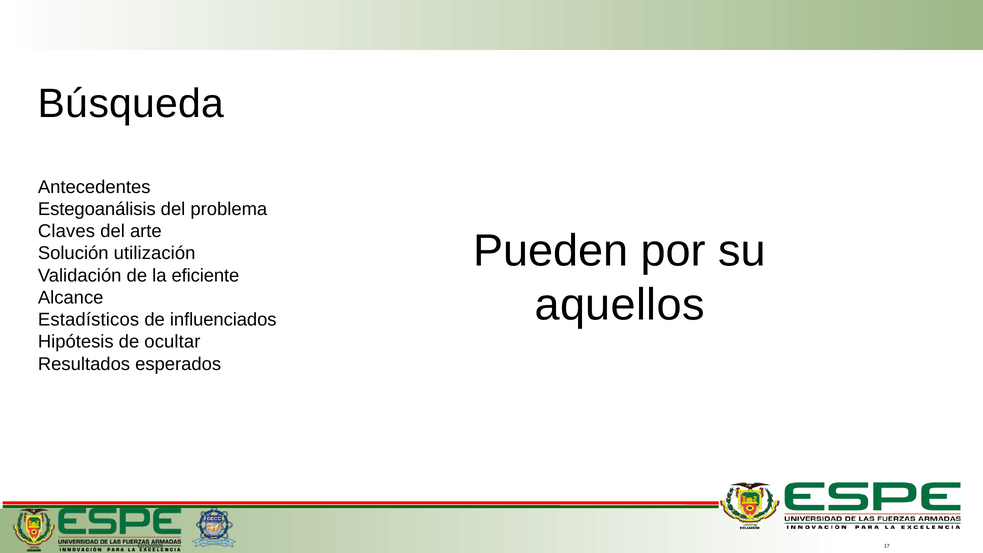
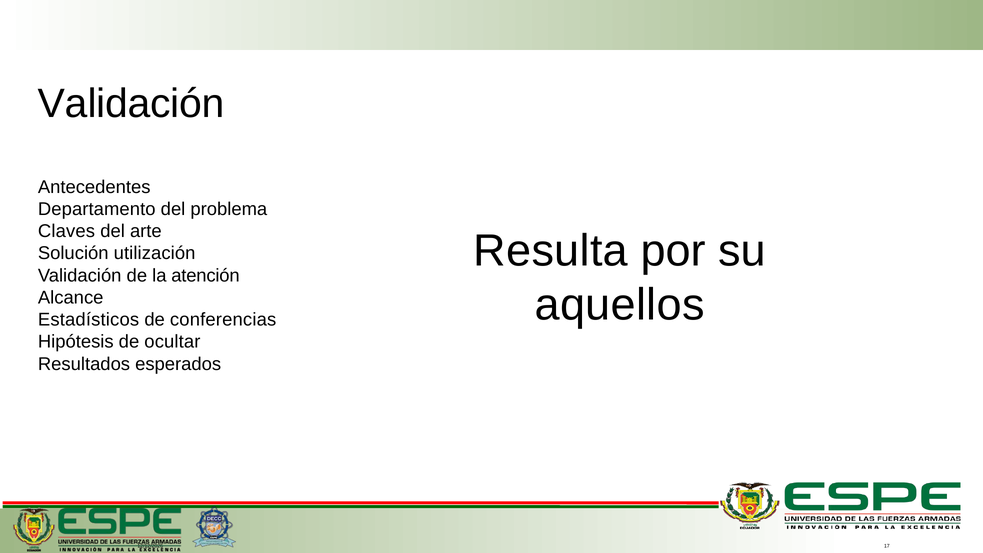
Búsqueda at (131, 104): Búsqueda -> Validación
Estegoanálisis: Estegoanálisis -> Departamento
Pueden: Pueden -> Resulta
eficiente: eficiente -> atención
influenciados: influenciados -> conferencias
